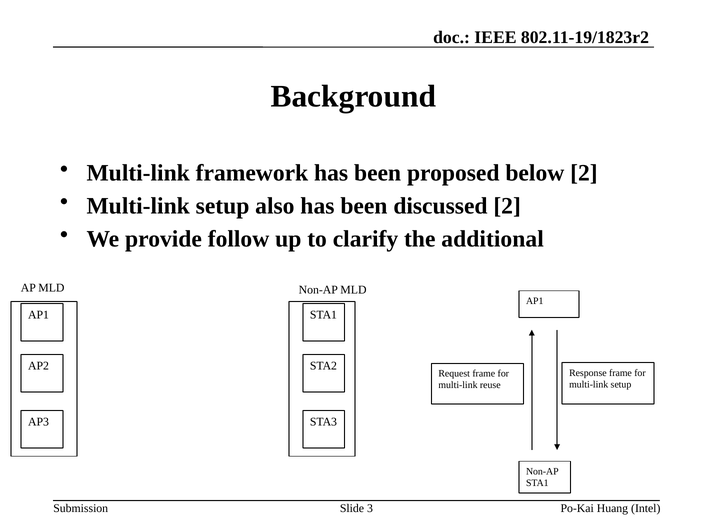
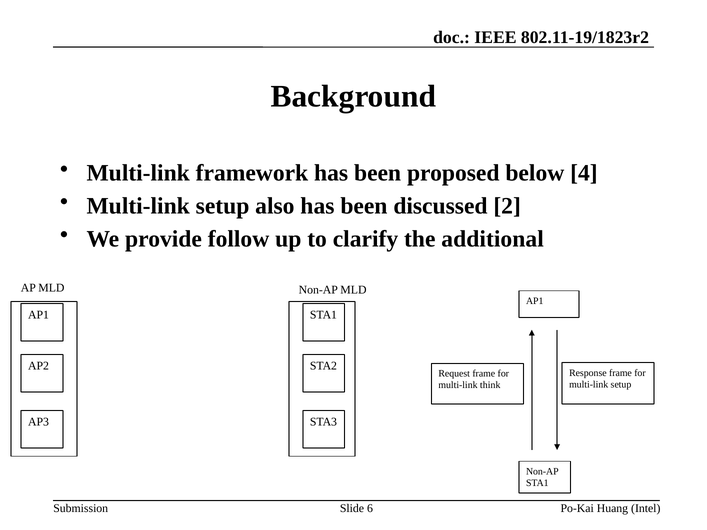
below 2: 2 -> 4
reuse: reuse -> think
3: 3 -> 6
